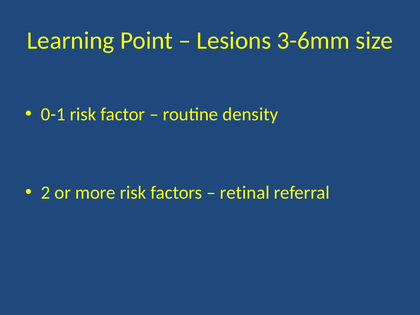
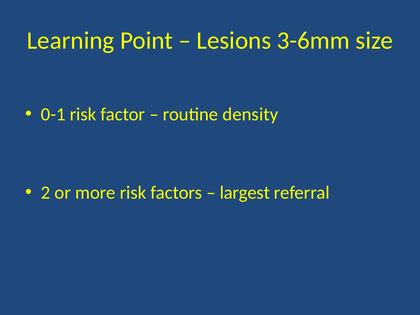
retinal: retinal -> largest
